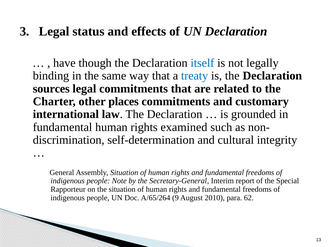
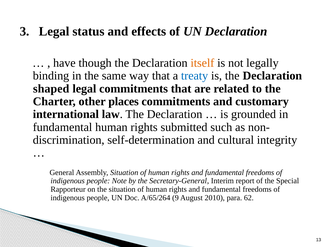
itself colour: blue -> orange
sources: sources -> shaped
examined: examined -> submitted
